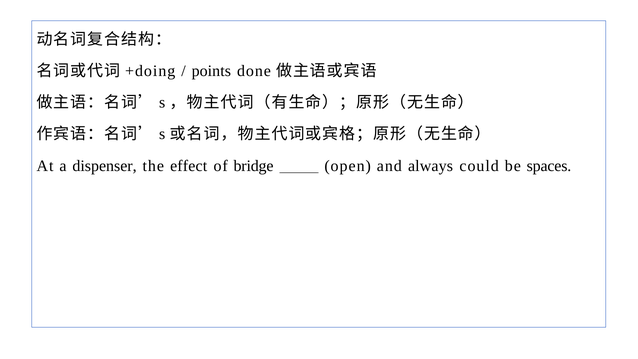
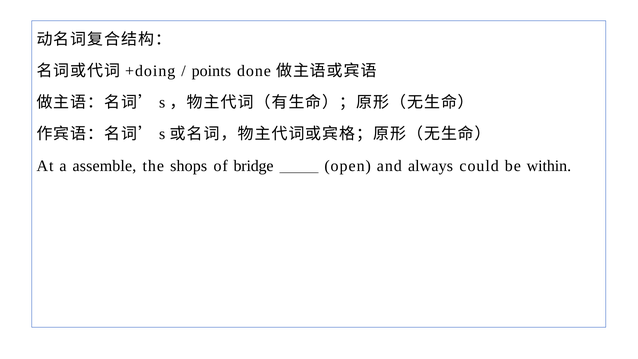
dispenser: dispenser -> assemble
effect: effect -> shops
spaces: spaces -> within
